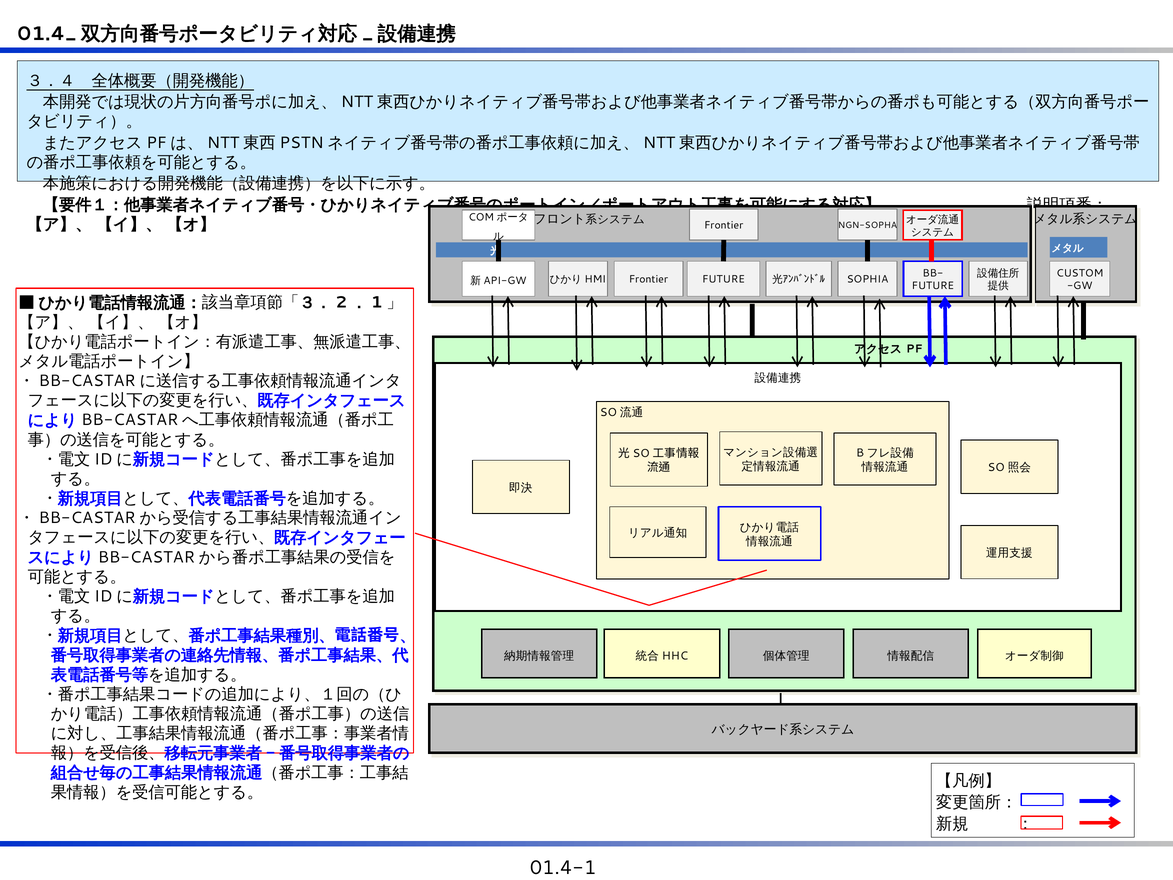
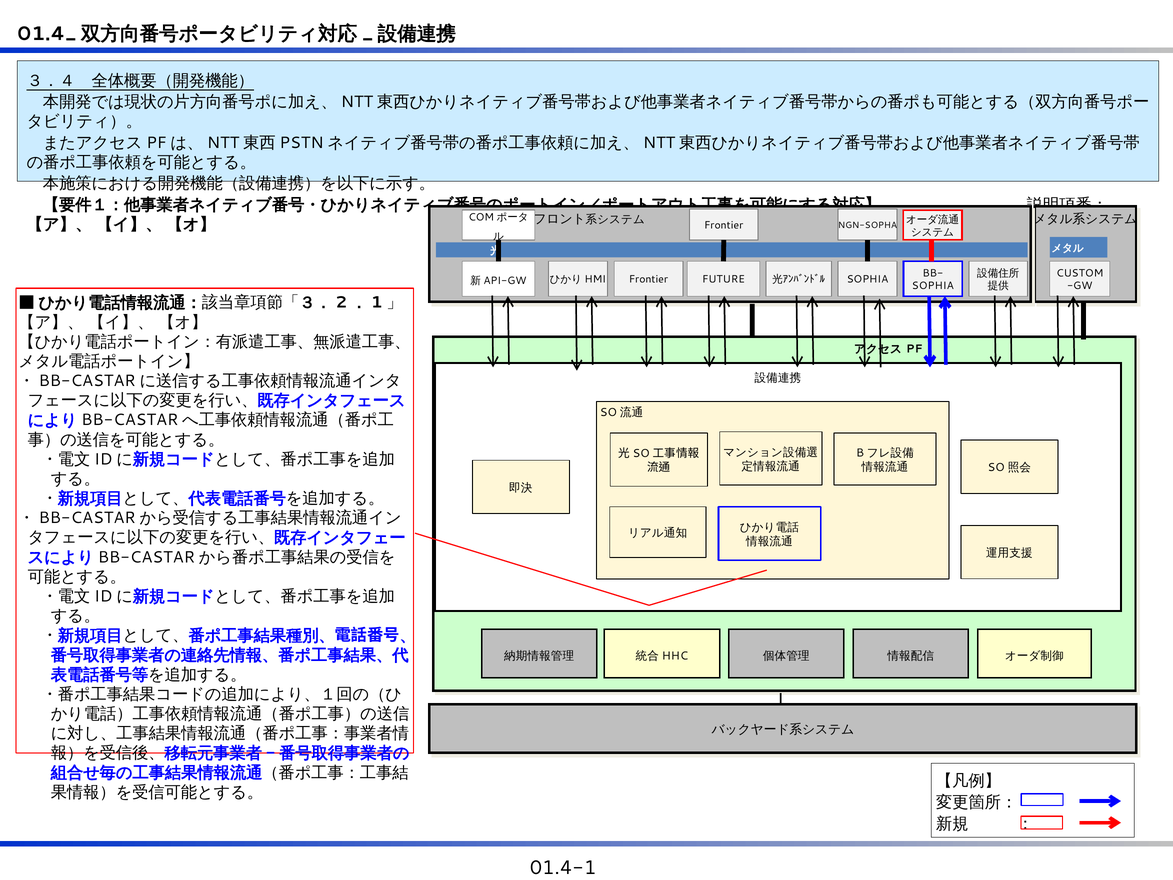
FUTURE at (933, 286): FUTURE -> SOPHIA
